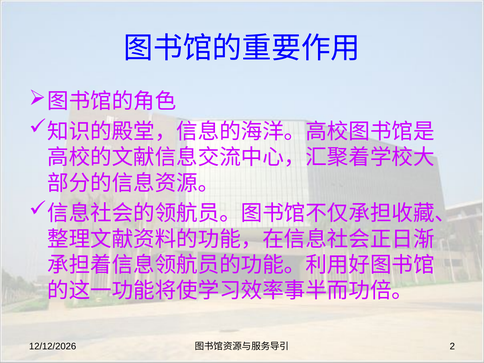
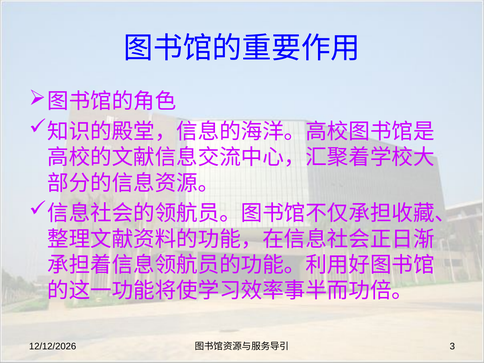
2: 2 -> 3
